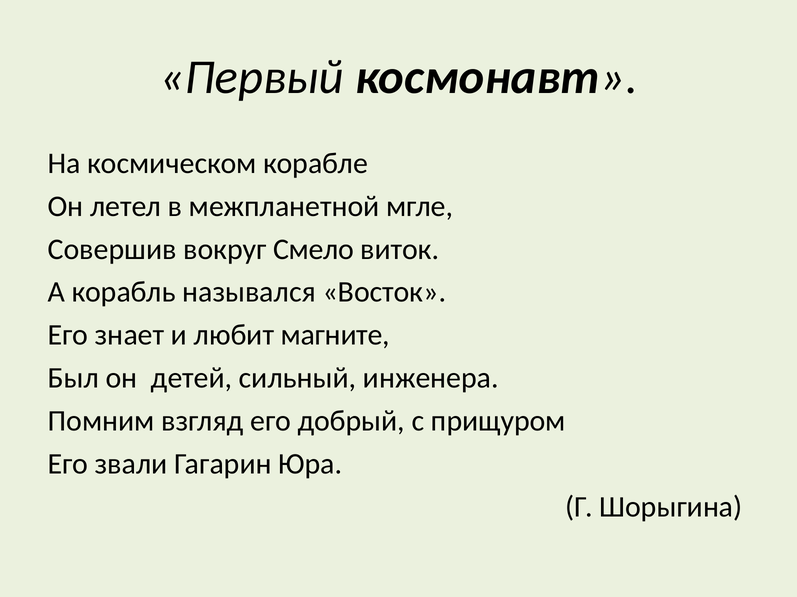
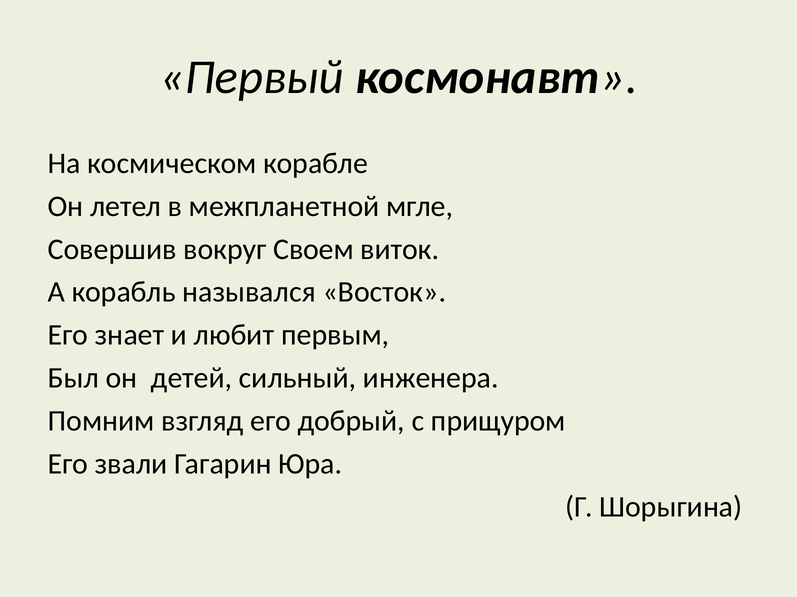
Смело: Смело -> Своем
магните: магните -> первым
